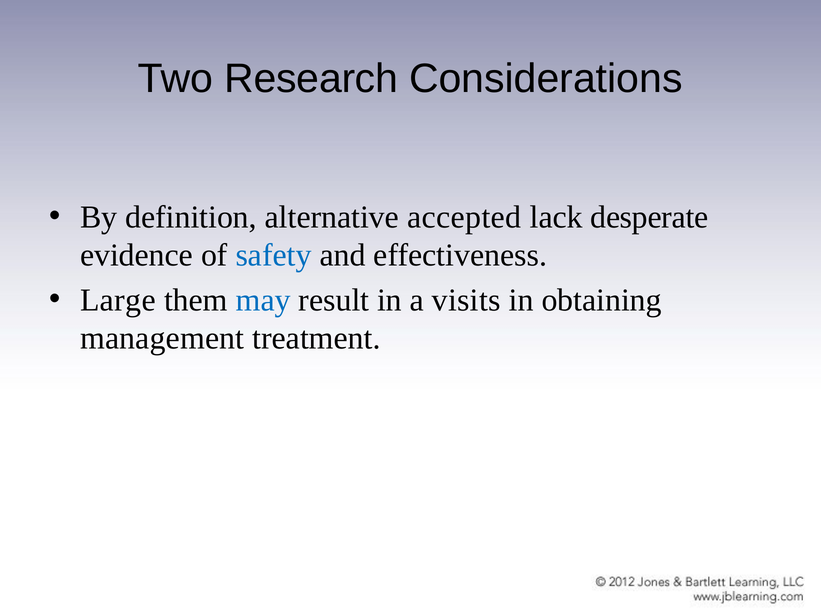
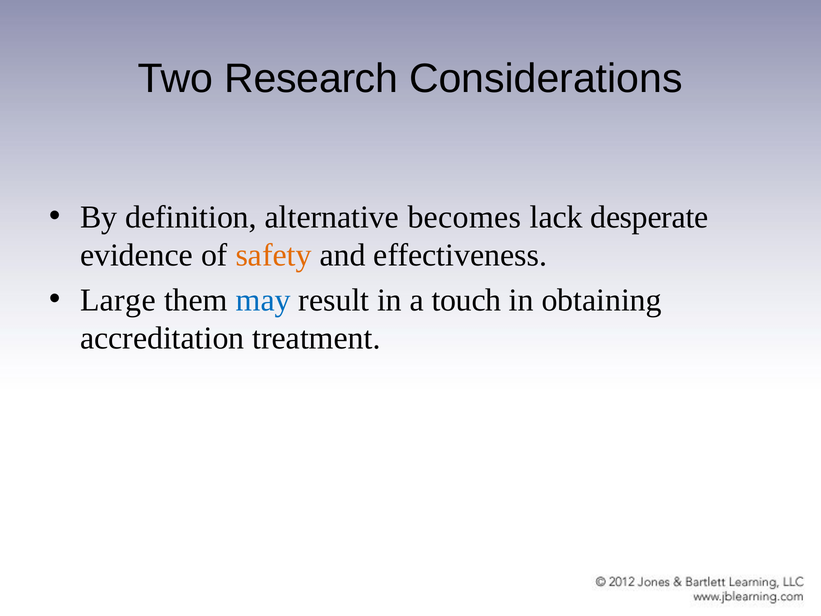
accepted: accepted -> becomes
safety colour: blue -> orange
visits: visits -> touch
management: management -> accreditation
